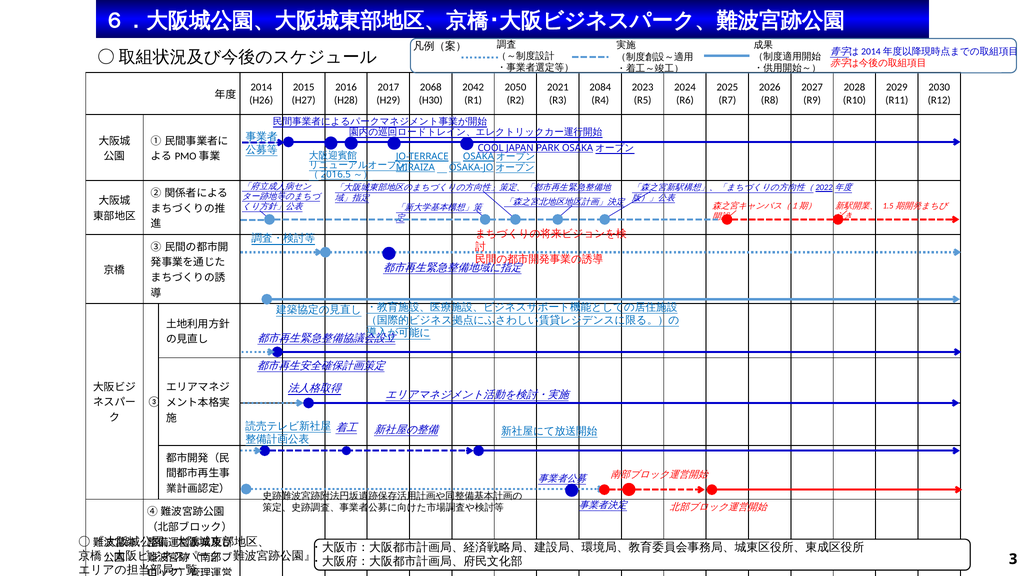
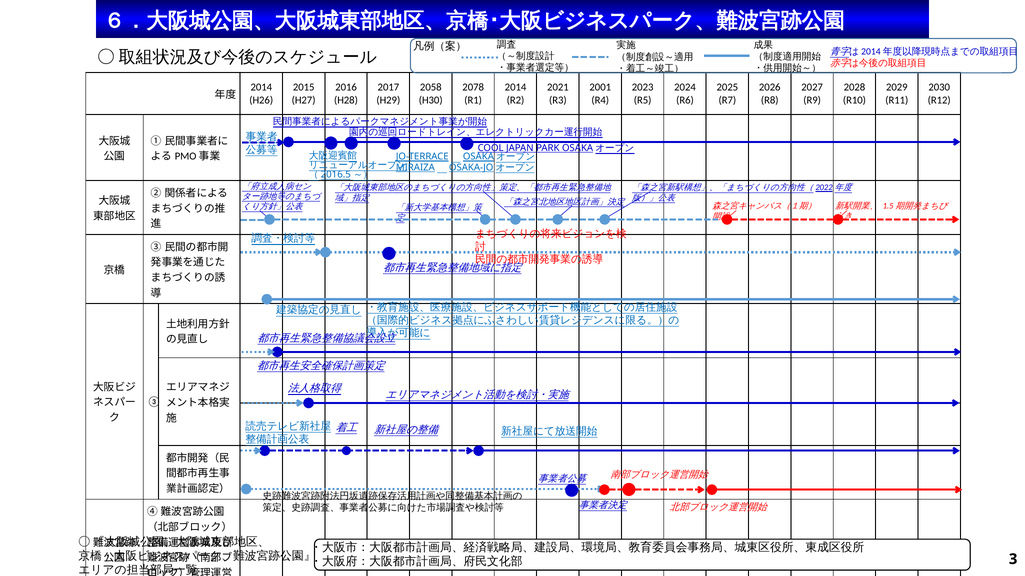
2068: 2068 -> 2058
2042: 2042 -> 2078
2050 at (516, 87): 2050 -> 2014
2084: 2084 -> 2001
